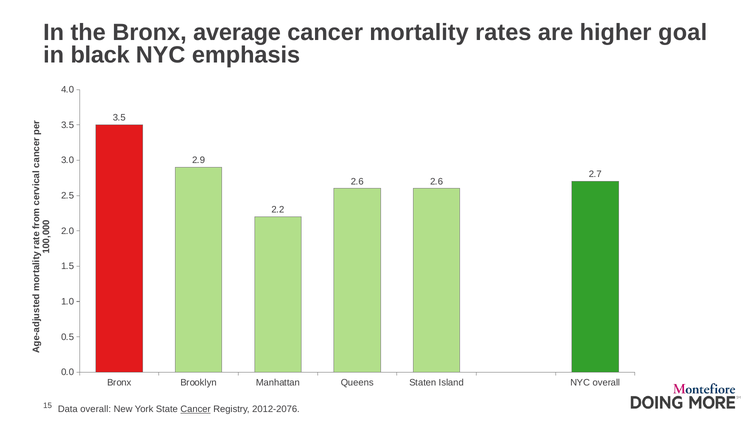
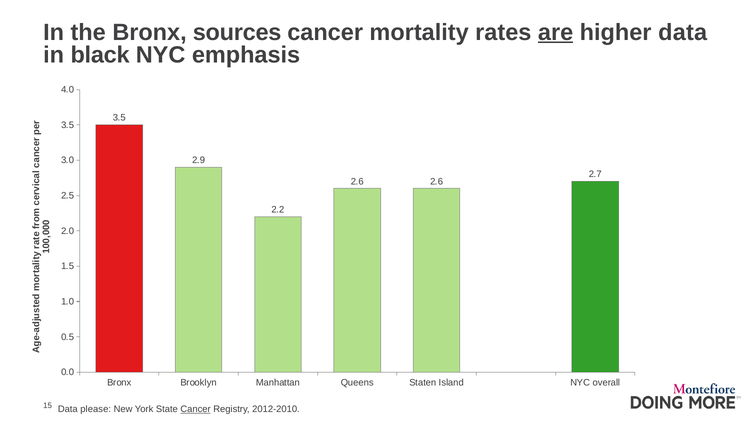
average: average -> sources
are underline: none -> present
higher goal: goal -> data
Data overall: overall -> please
2012-2076: 2012-2076 -> 2012-2010
